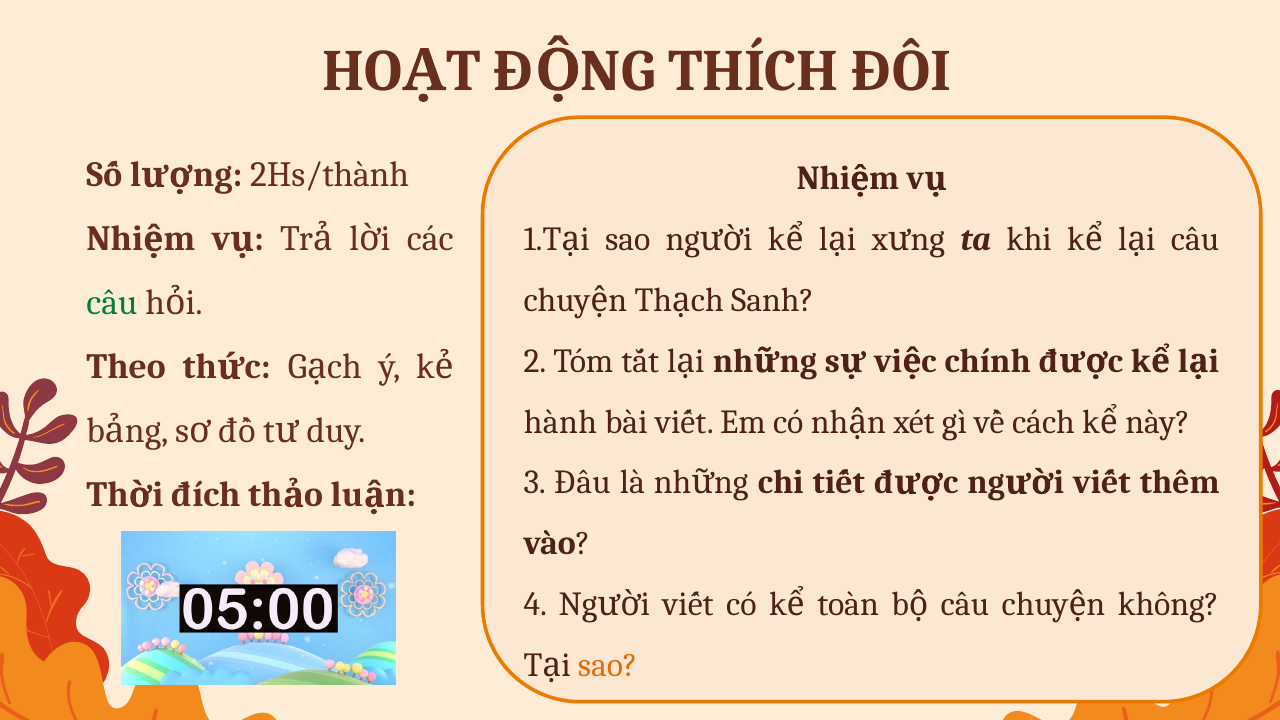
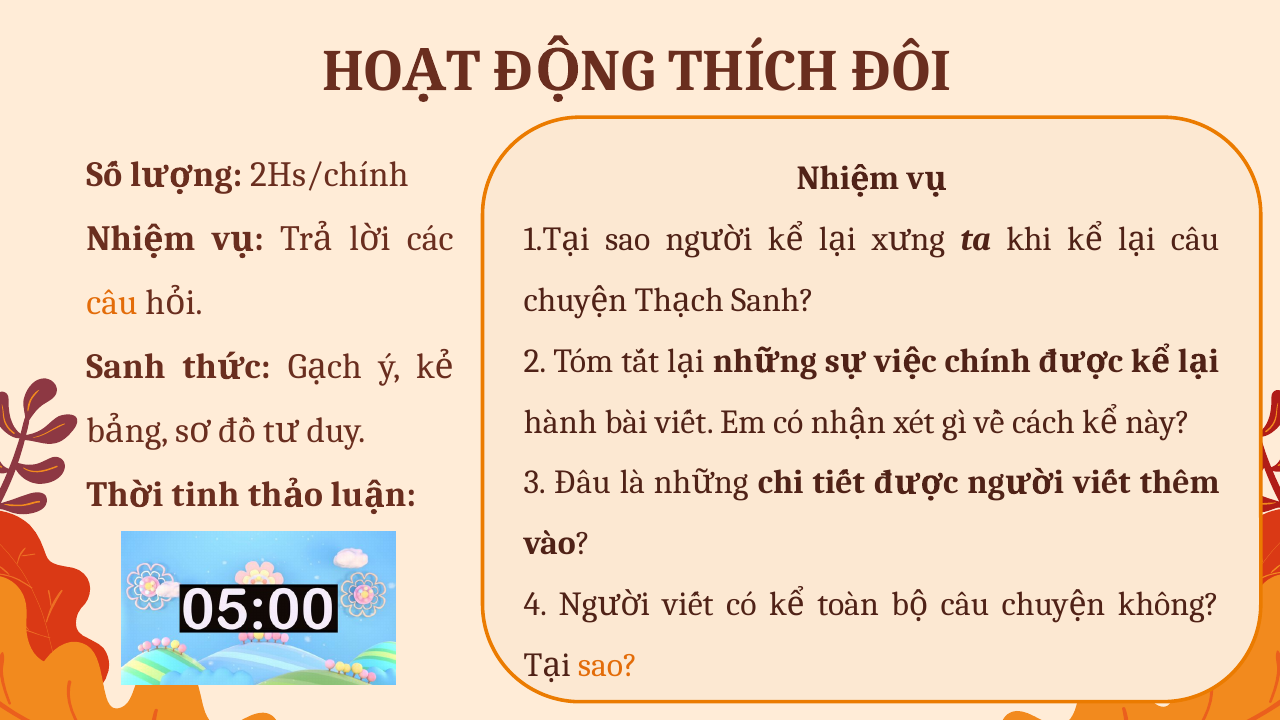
2Hs/thành: 2Hs/thành -> 2Hs/chính
câu at (112, 303) colour: green -> orange
Theo at (126, 367): Theo -> Sanh
đích: đích -> tinh
